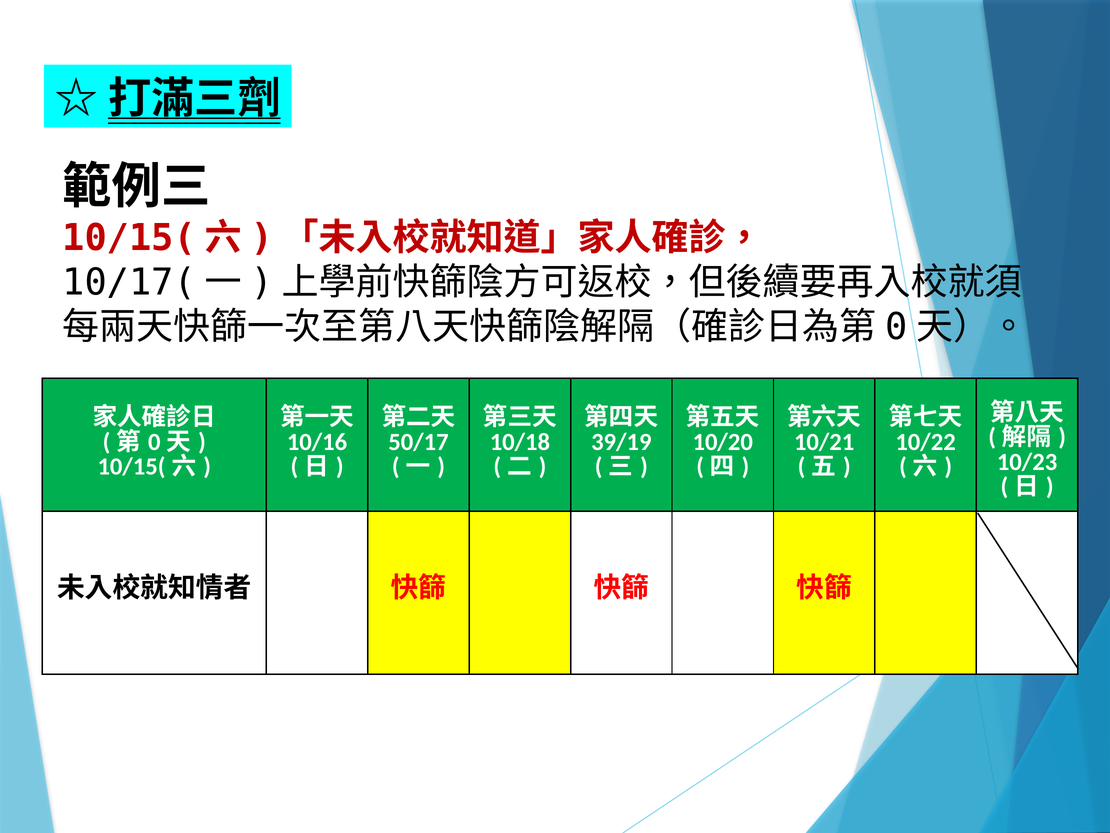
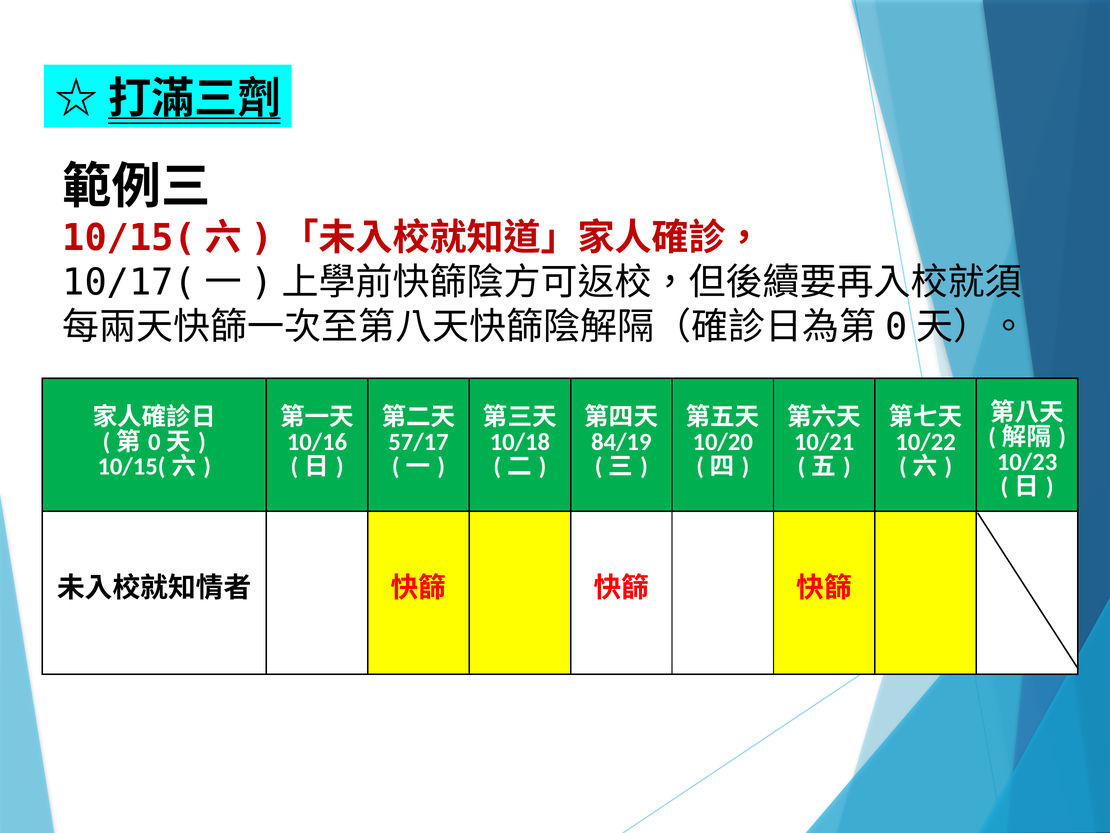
50/17: 50/17 -> 57/17
39/19: 39/19 -> 84/19
